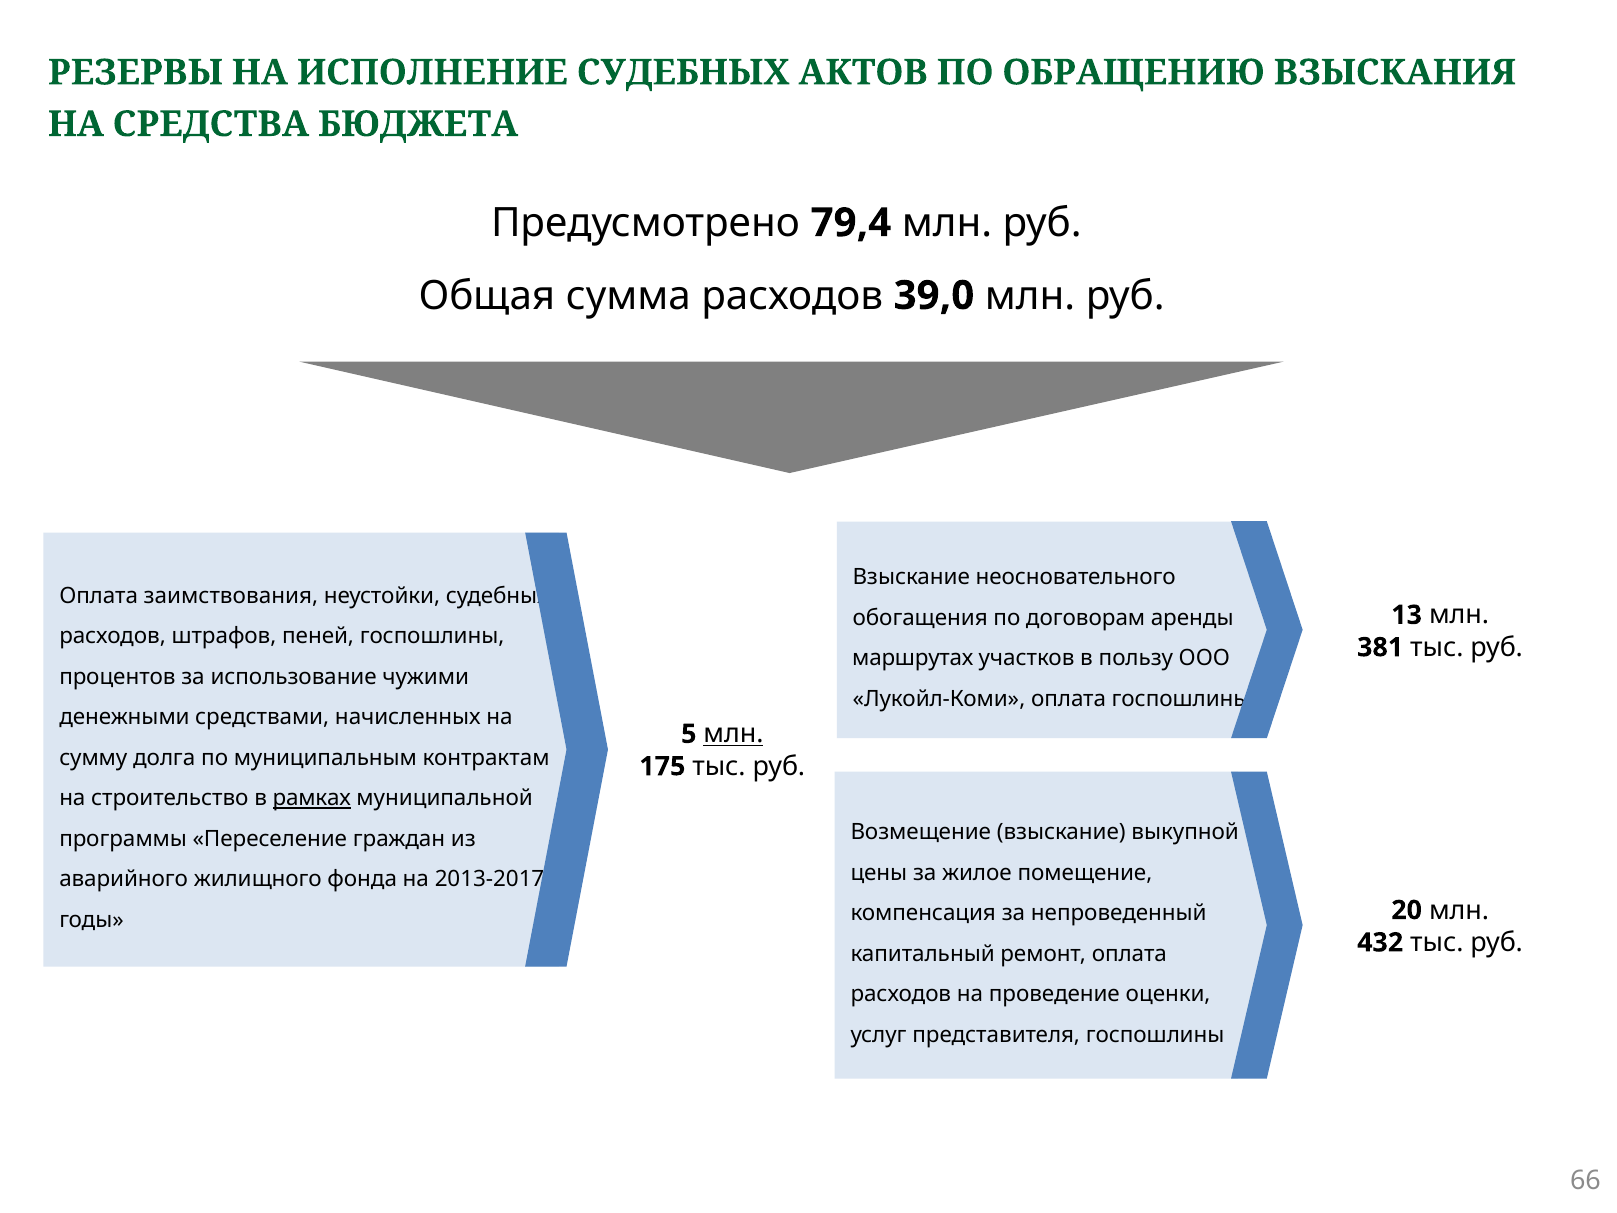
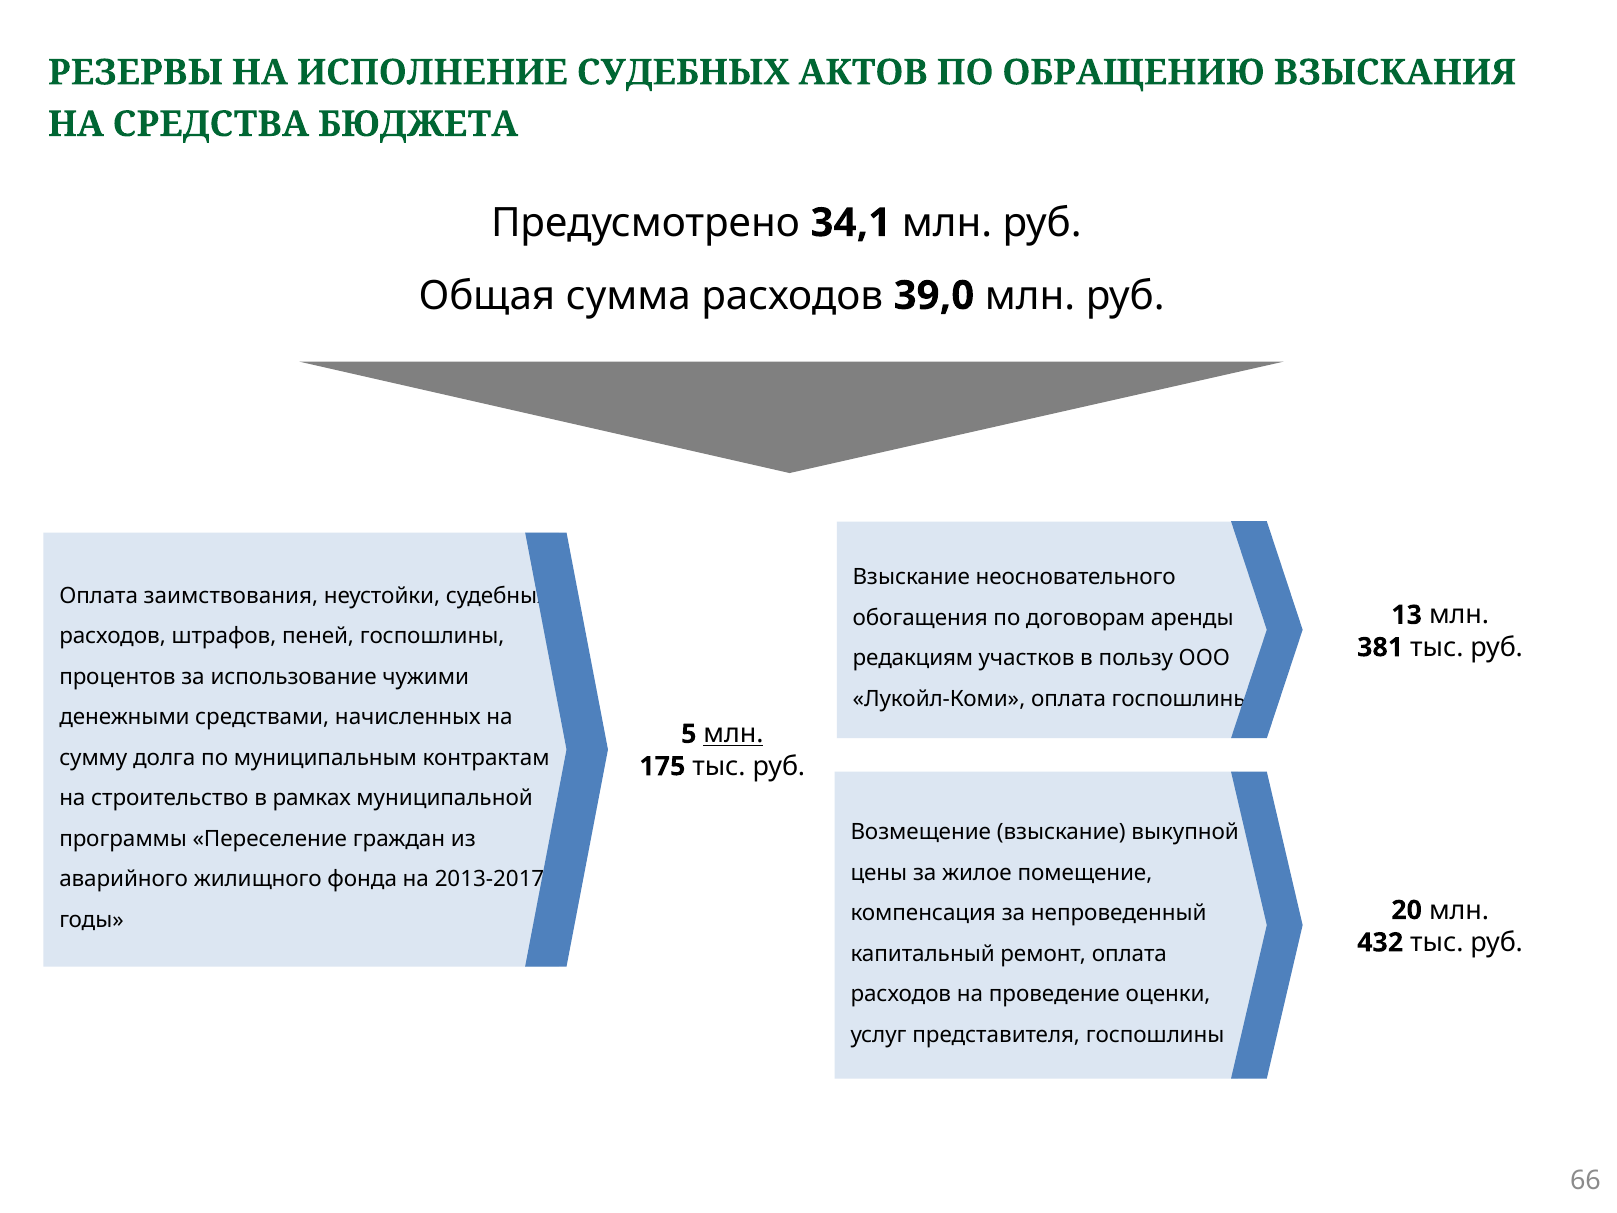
79,4: 79,4 -> 34,1
маршрутах: маршрутах -> редакциям
рамках underline: present -> none
